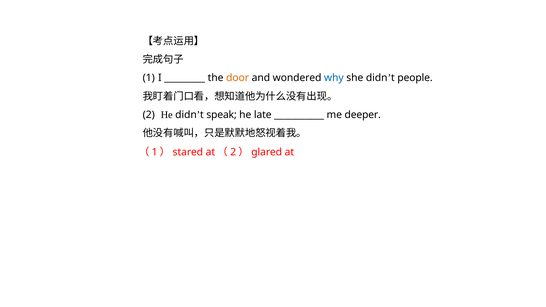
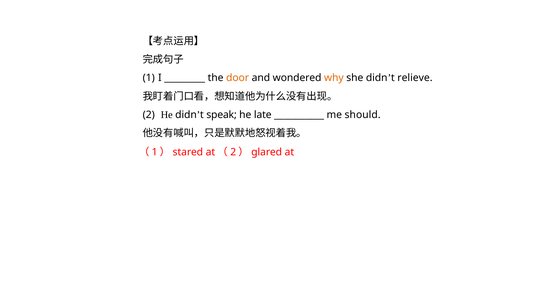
why colour: blue -> orange
people: people -> relieve
deeper: deeper -> should
